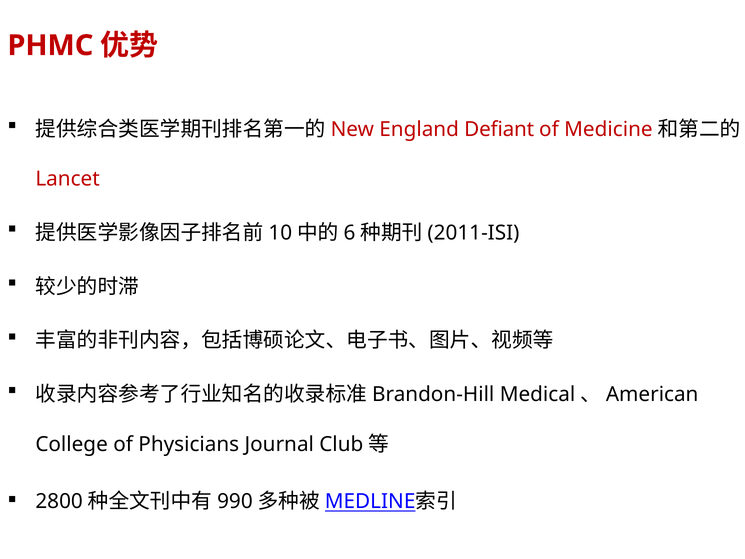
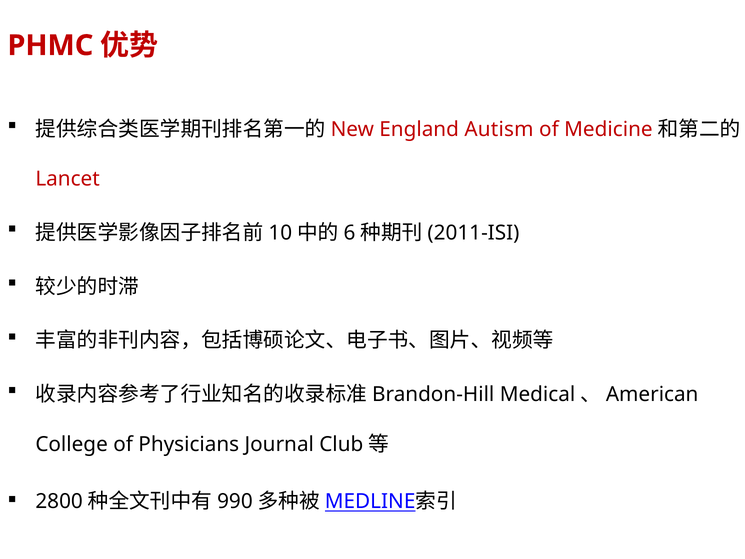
Defiant: Defiant -> Autism
